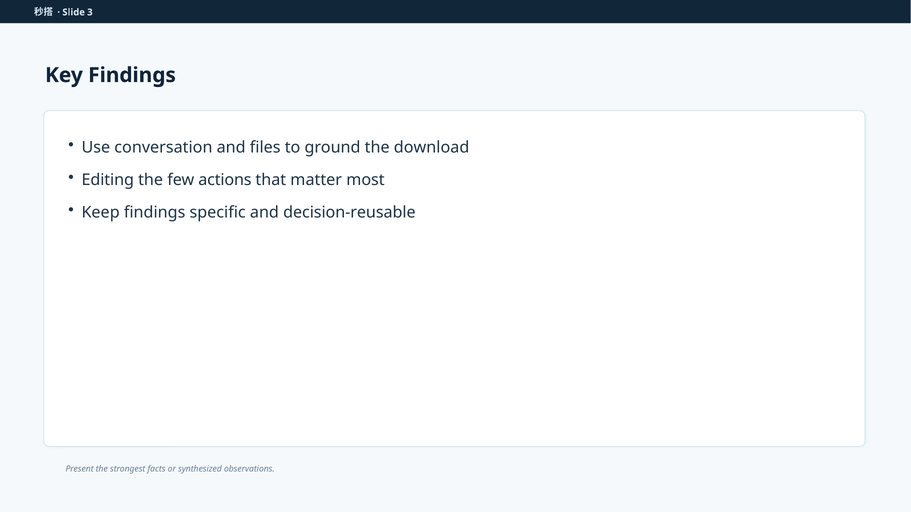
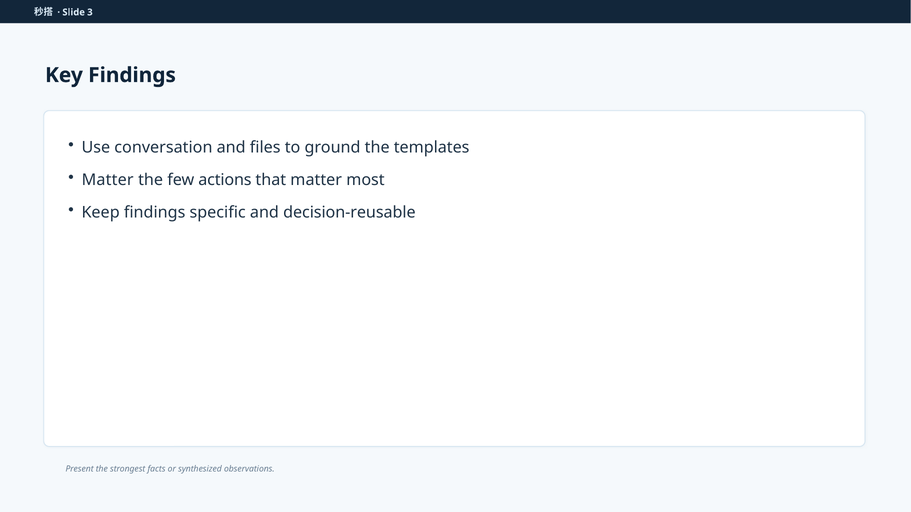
download: download -> templates
Editing at (108, 180): Editing -> Matter
